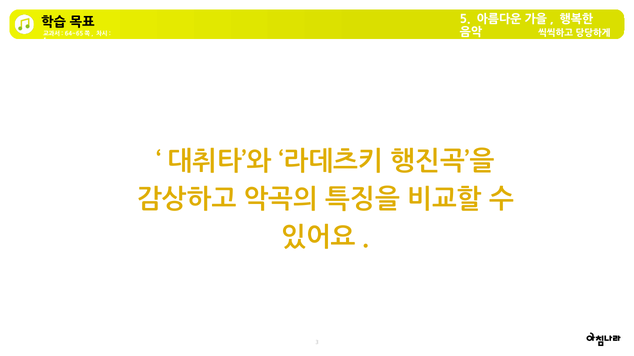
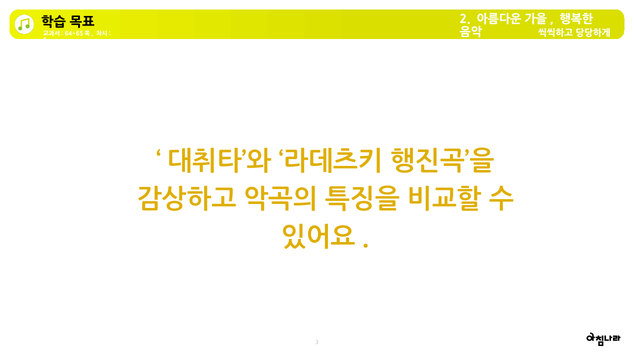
5: 5 -> 2
